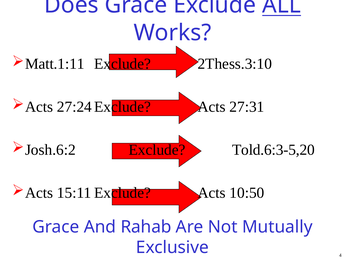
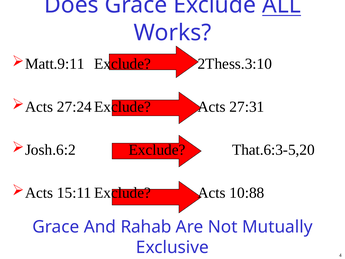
Matt.1:11: Matt.1:11 -> Matt.9:11
Told.6:3-5,20: Told.6:3-5,20 -> That.6:3-5,20
10:50: 10:50 -> 10:88
